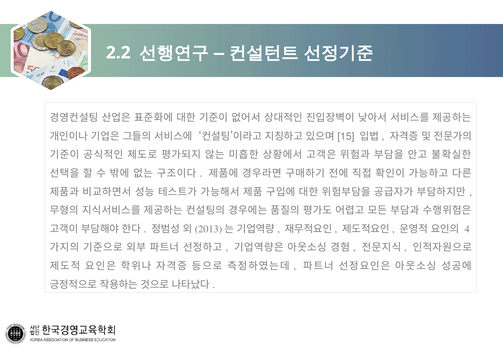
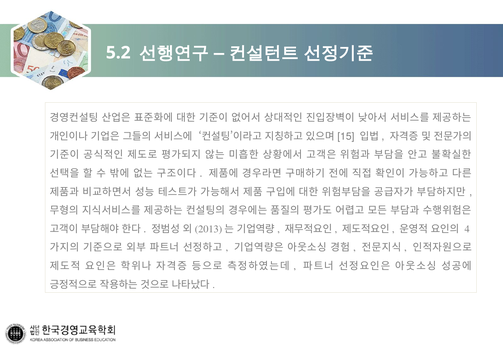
2.2: 2.2 -> 5.2
